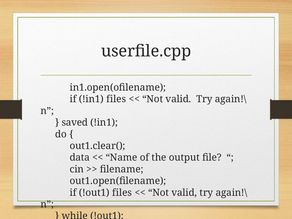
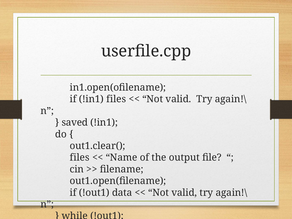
data at (80, 158): data -> files
!out1 files: files -> data
